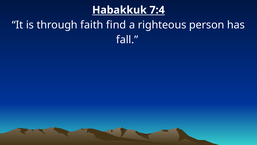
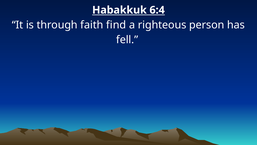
7:4: 7:4 -> 6:4
fall: fall -> fell
